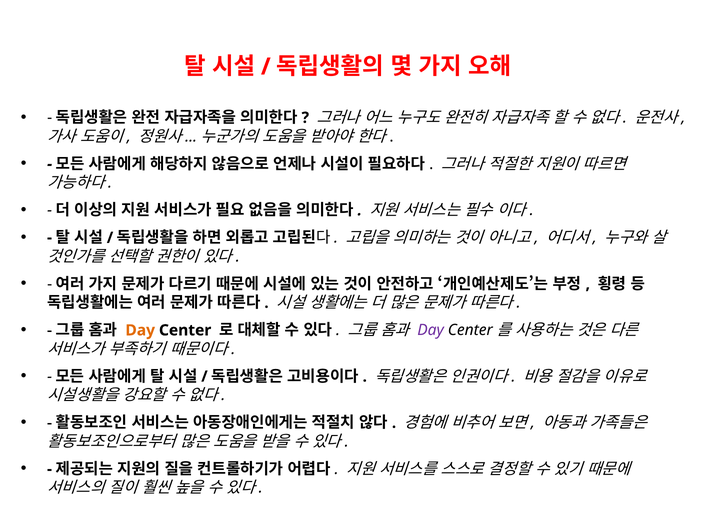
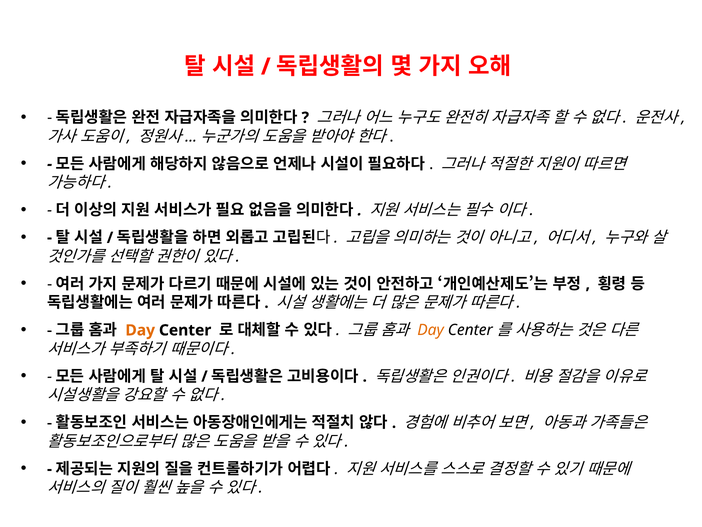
Day at (431, 330) colour: purple -> orange
